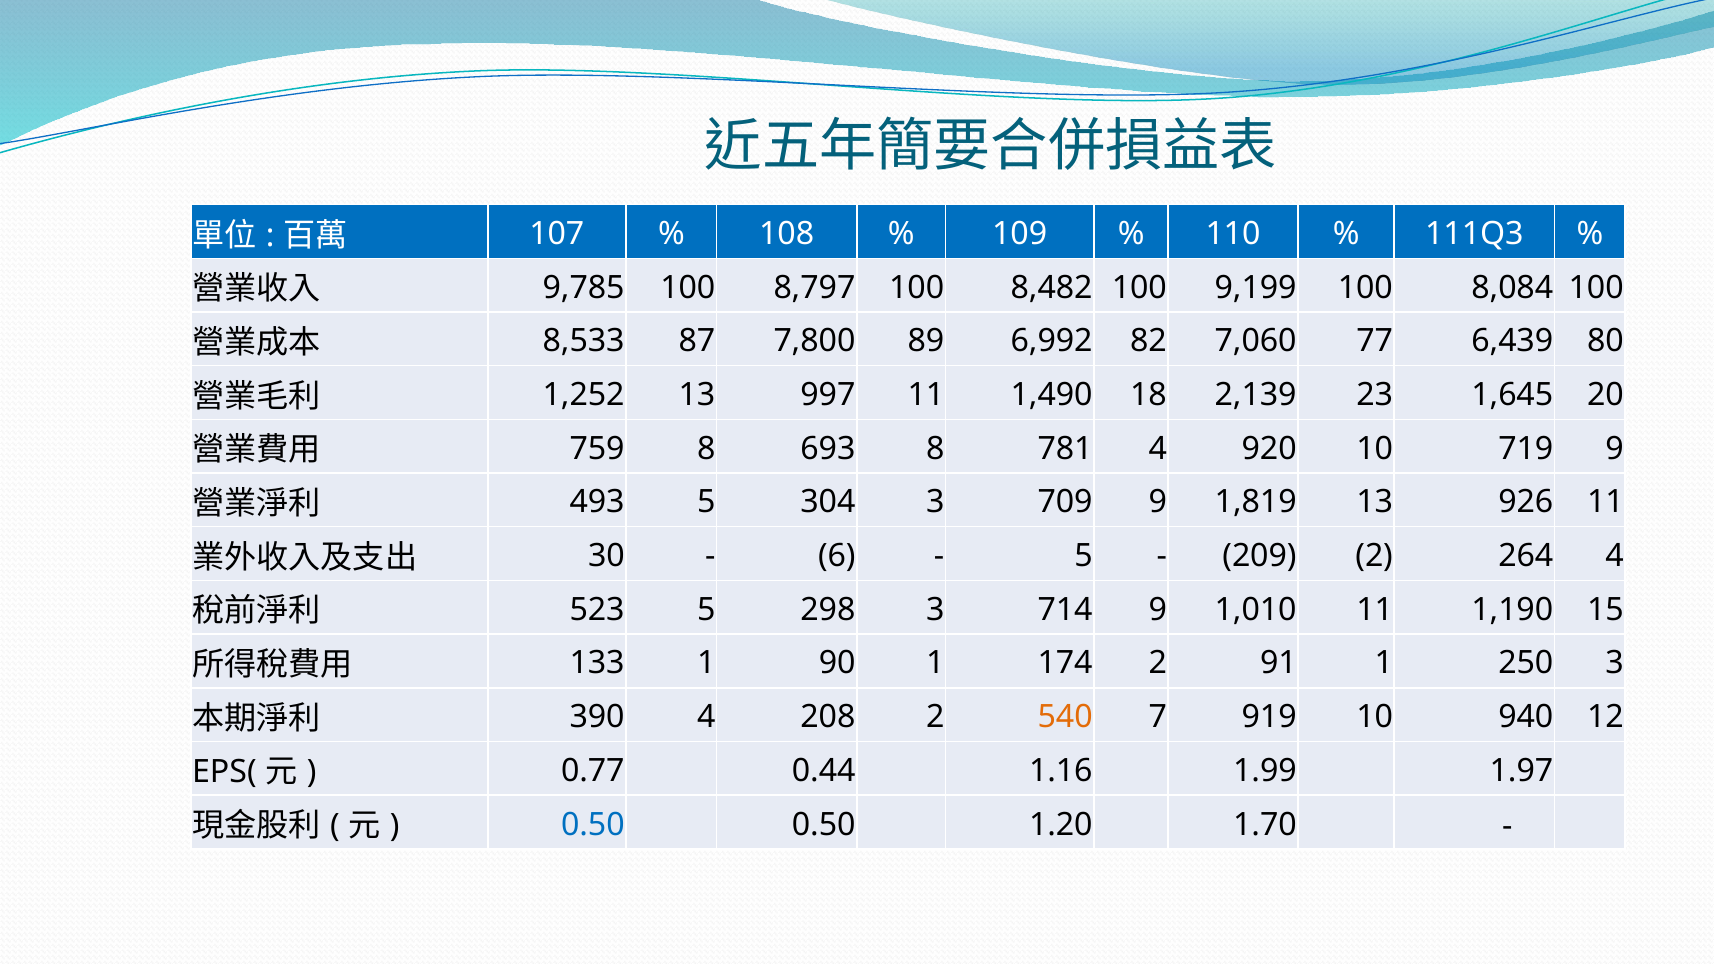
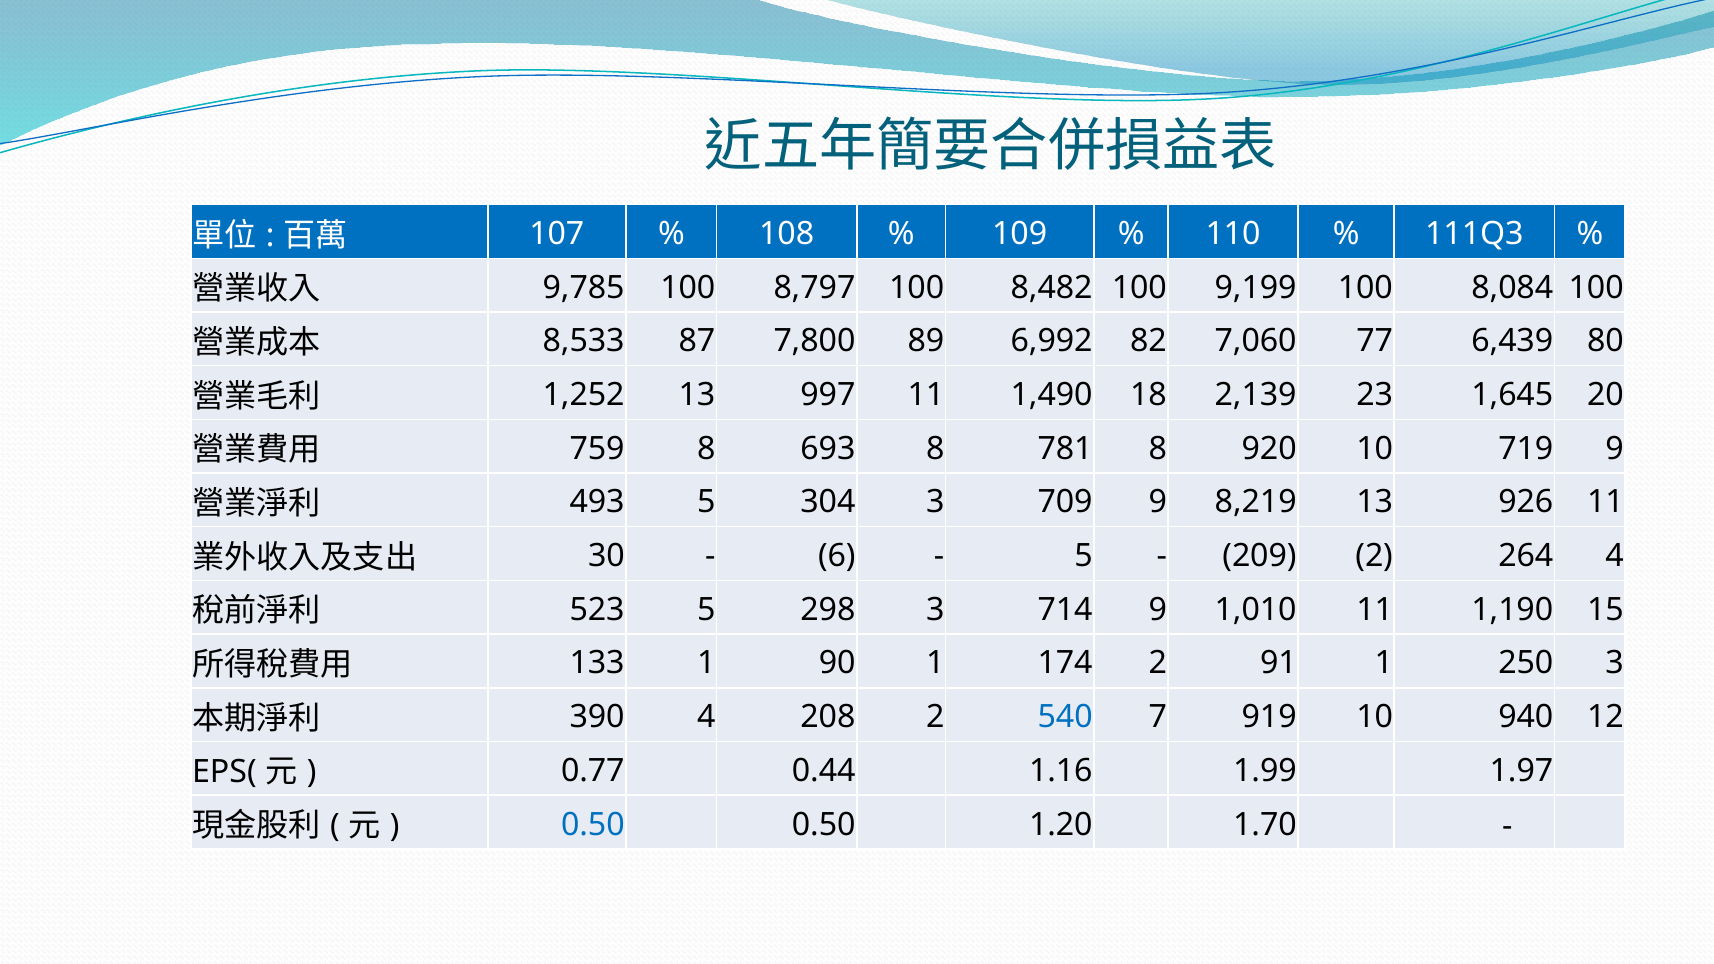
781 4: 4 -> 8
1,819: 1,819 -> 8,219
540 colour: orange -> blue
